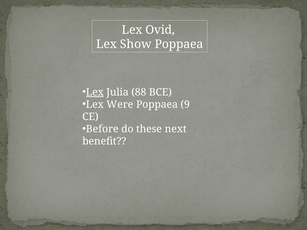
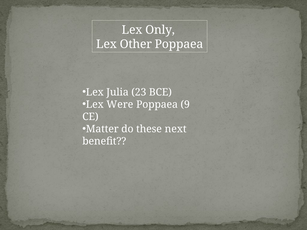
Ovid: Ovid -> Only
Show: Show -> Other
Lex at (95, 92) underline: present -> none
88: 88 -> 23
Before: Before -> Matter
